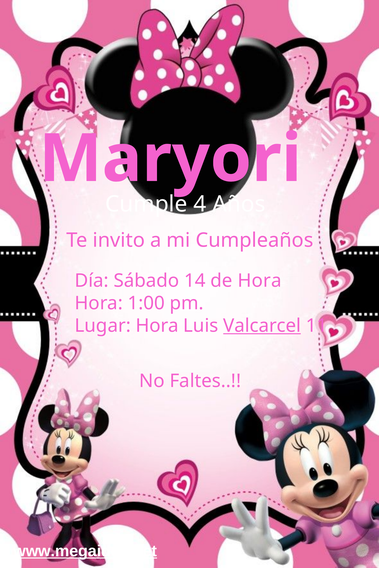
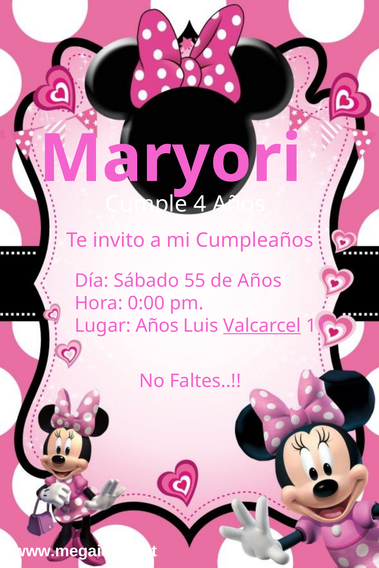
14: 14 -> 55
de Hora: Hora -> Años
1:00: 1:00 -> 0:00
Lugar Hora: Hora -> Años
www.megaidea.net underline: present -> none
